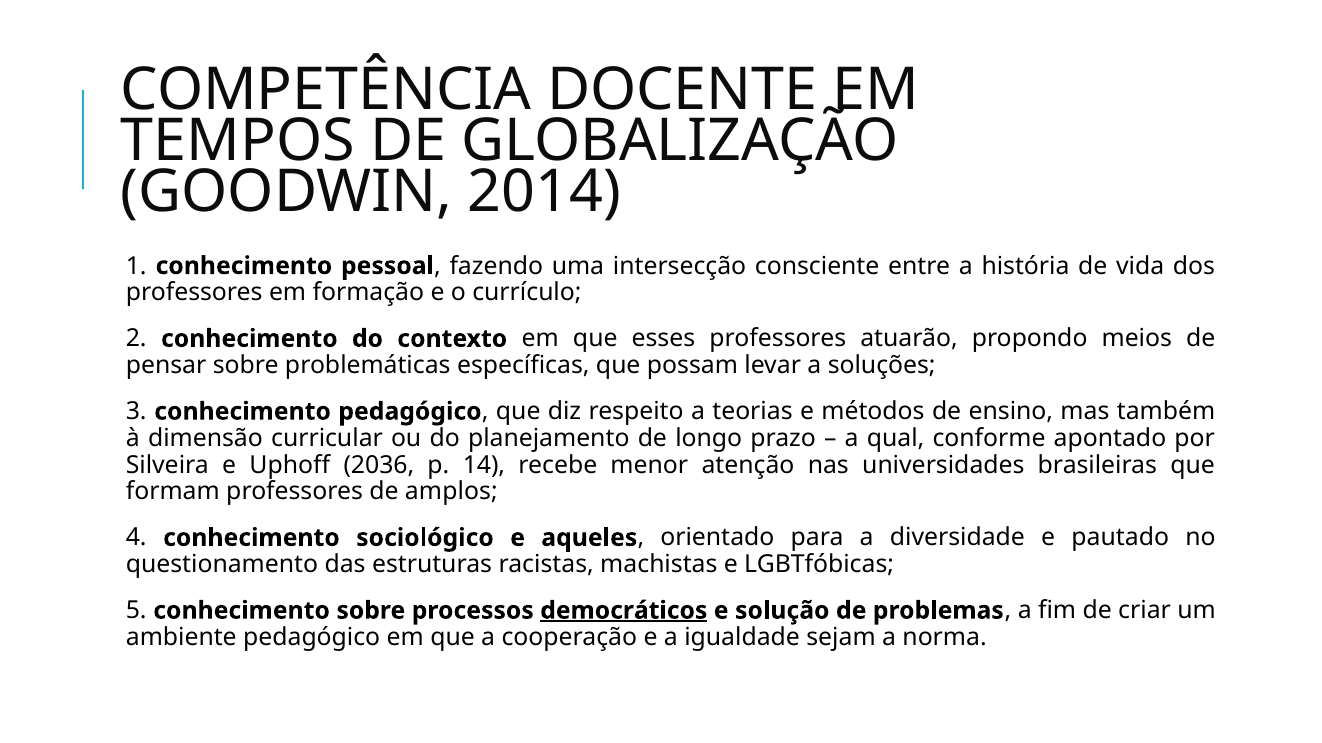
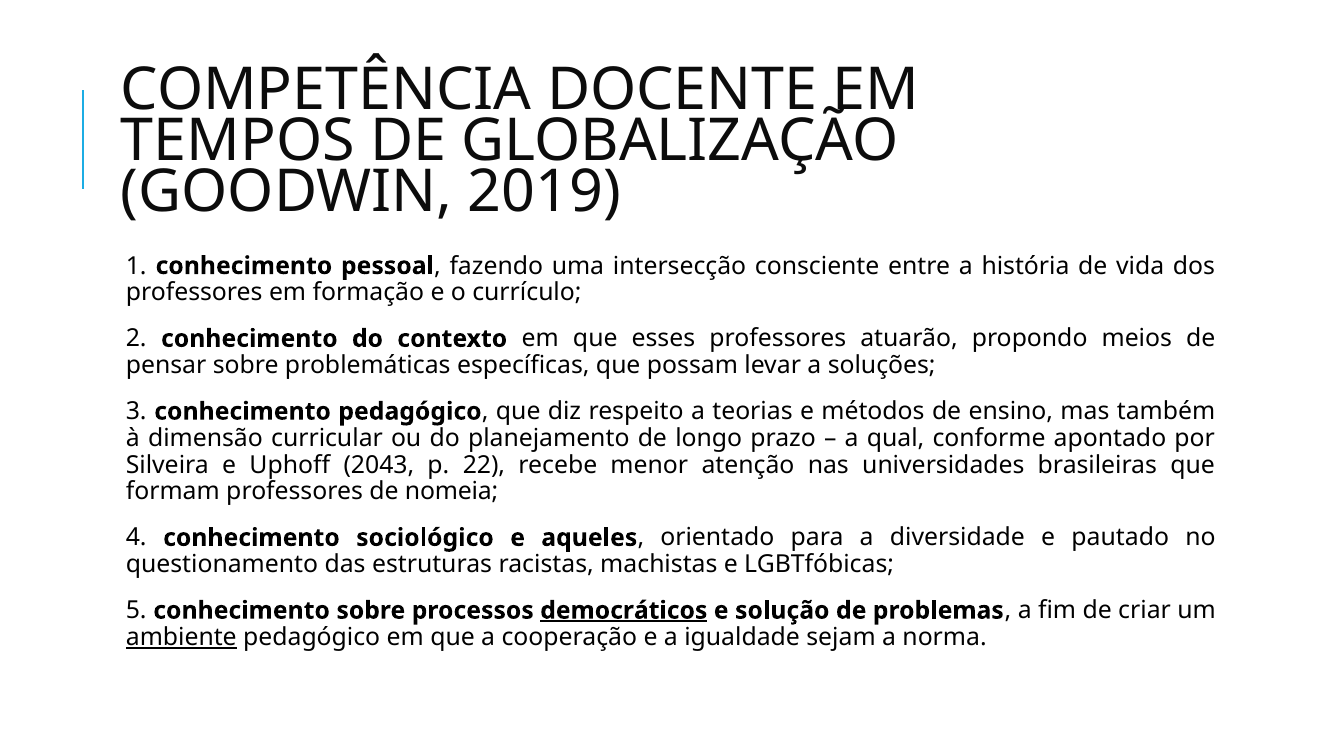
2014: 2014 -> 2019
2036: 2036 -> 2043
14: 14 -> 22
amplos: amplos -> nomeia
ambiente underline: none -> present
